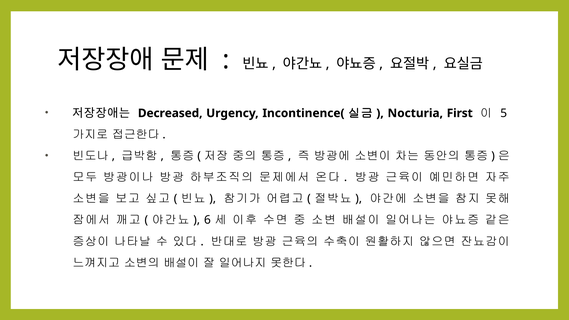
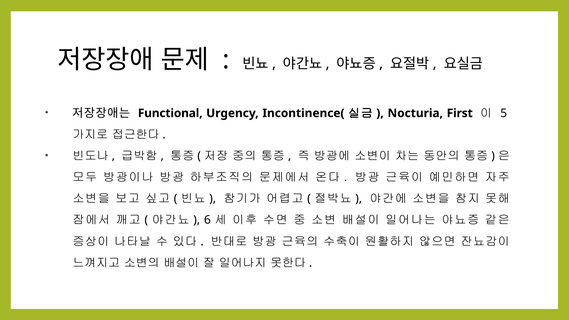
Decreased: Decreased -> Functional
